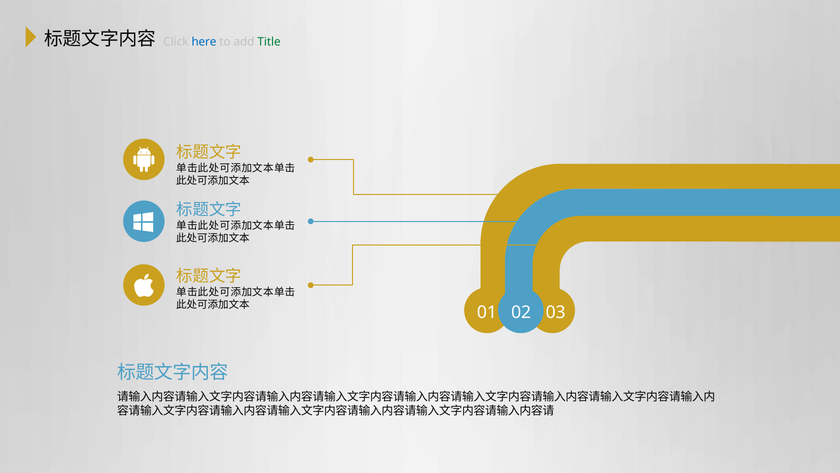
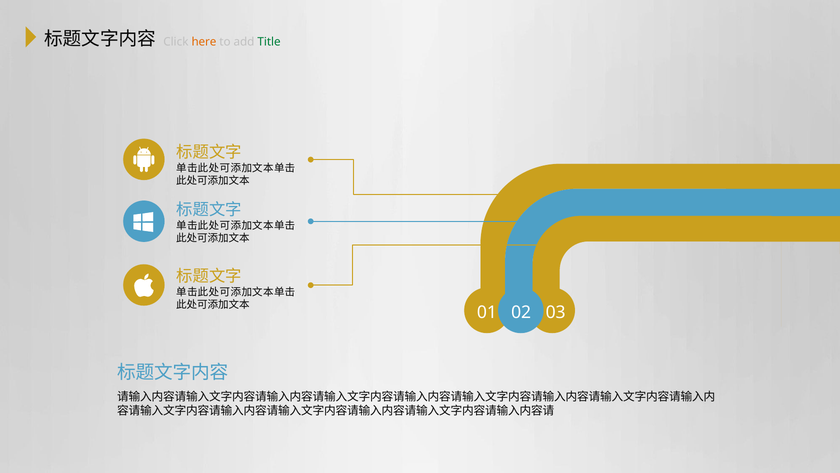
here colour: blue -> orange
